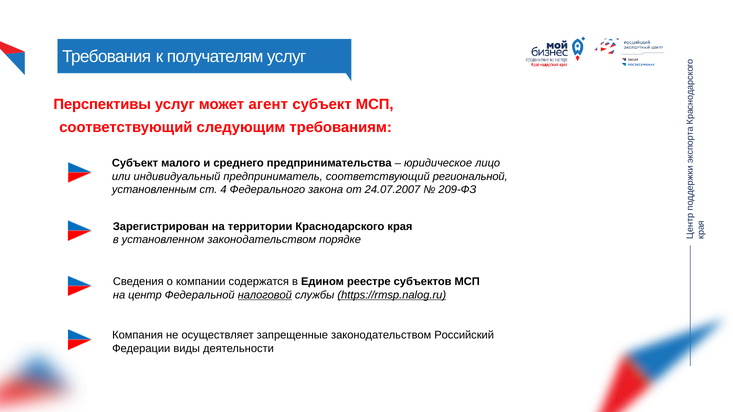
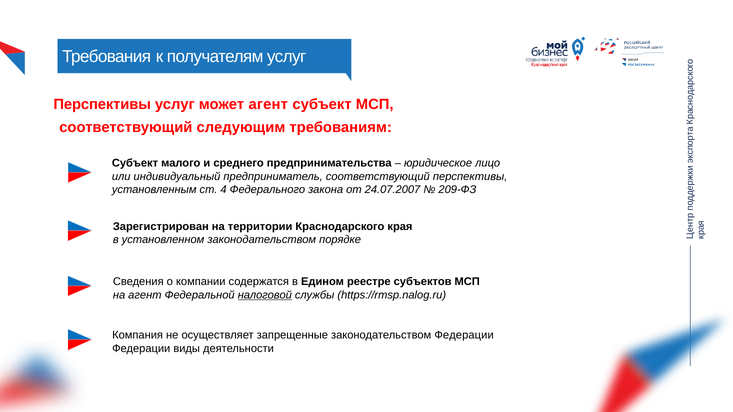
соответствующий региональной: региональной -> перспективы
на центр: центр -> агент
https://rmsp.nalog.ru underline: present -> none
законодательством Российский: Российский -> Федерации
